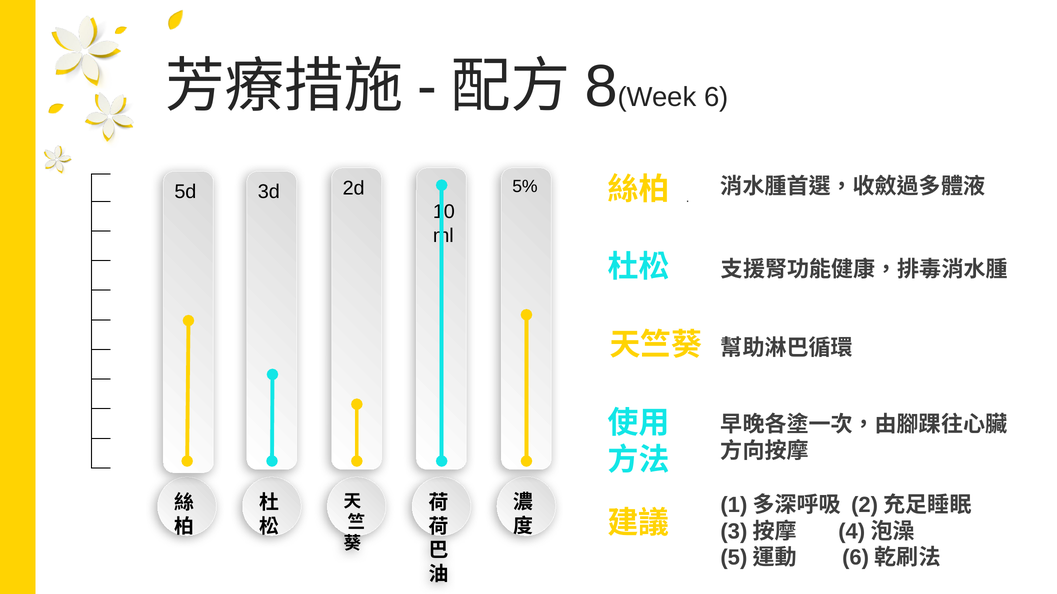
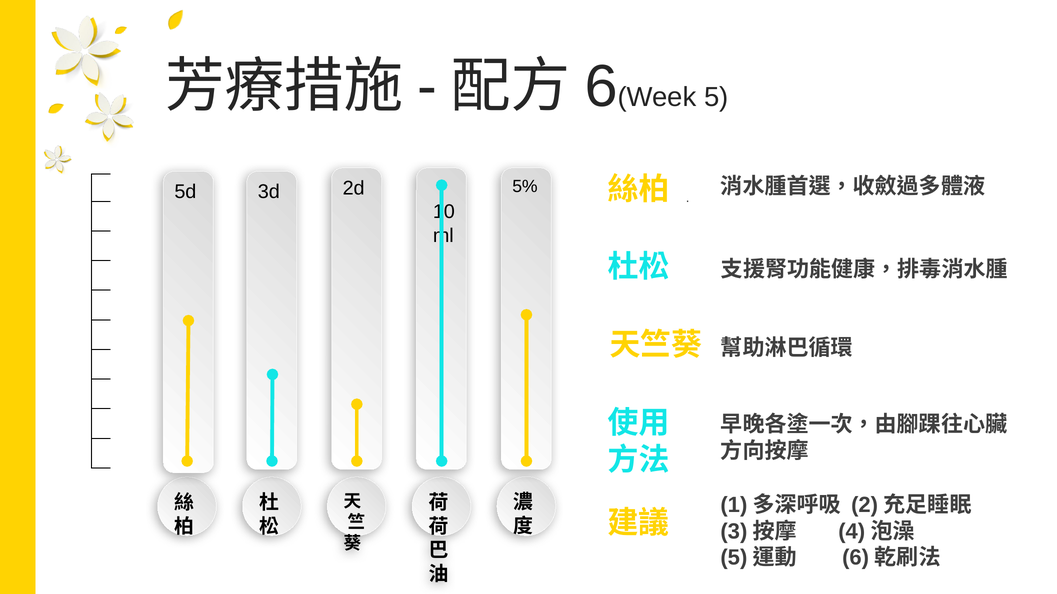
8: 8 -> 6
6: 6 -> 5
